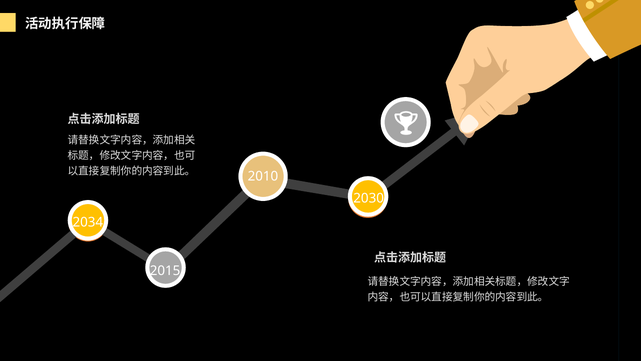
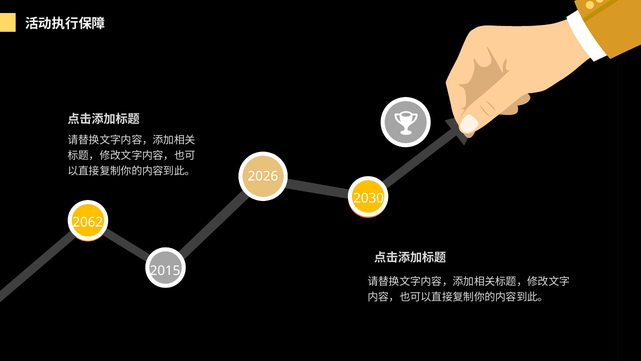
2010: 2010 -> 2026
2034: 2034 -> 2062
